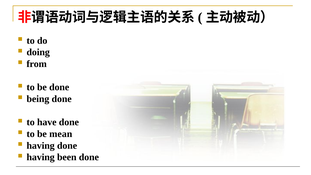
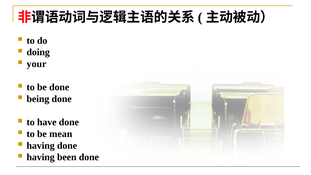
from: from -> your
